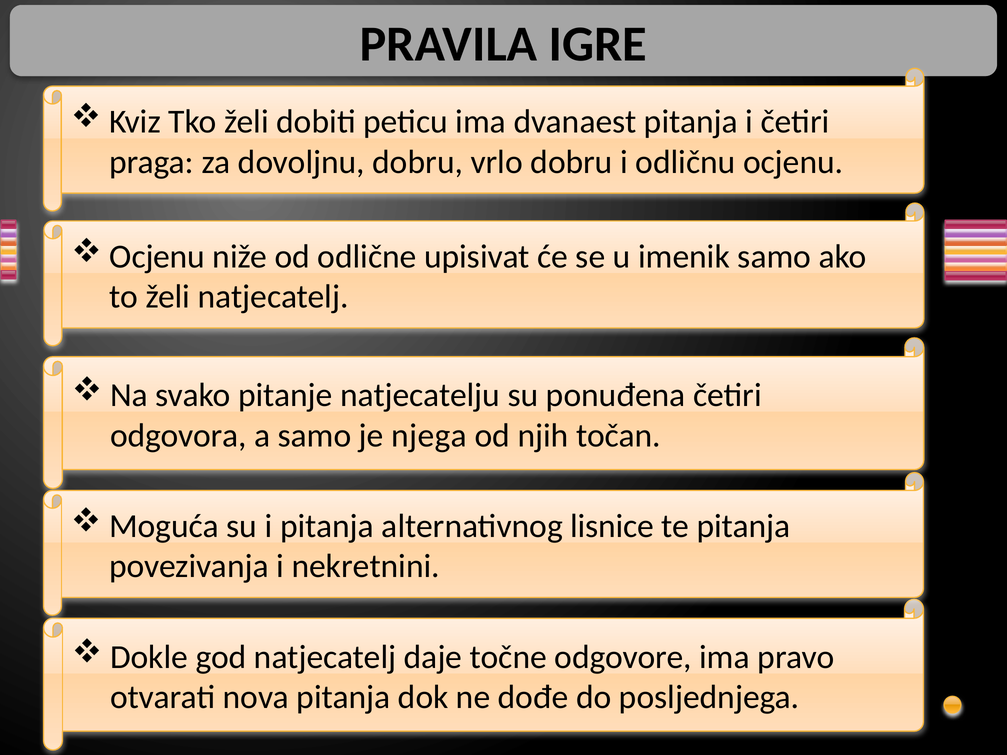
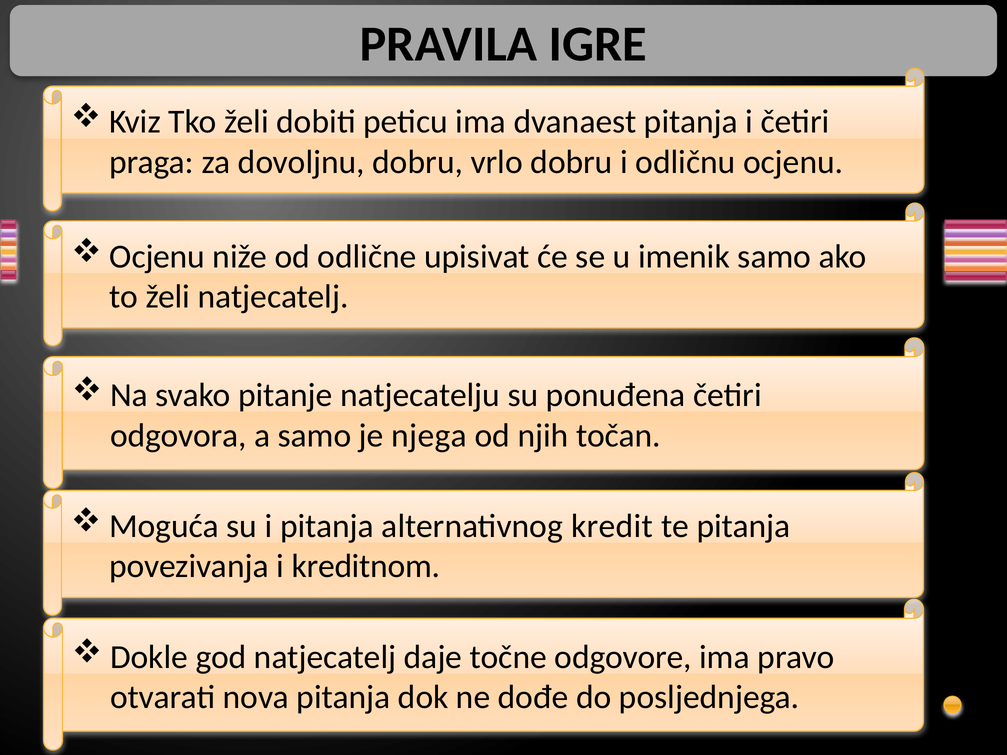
lisnice: lisnice -> kredit
nekretnini: nekretnini -> kreditnom
